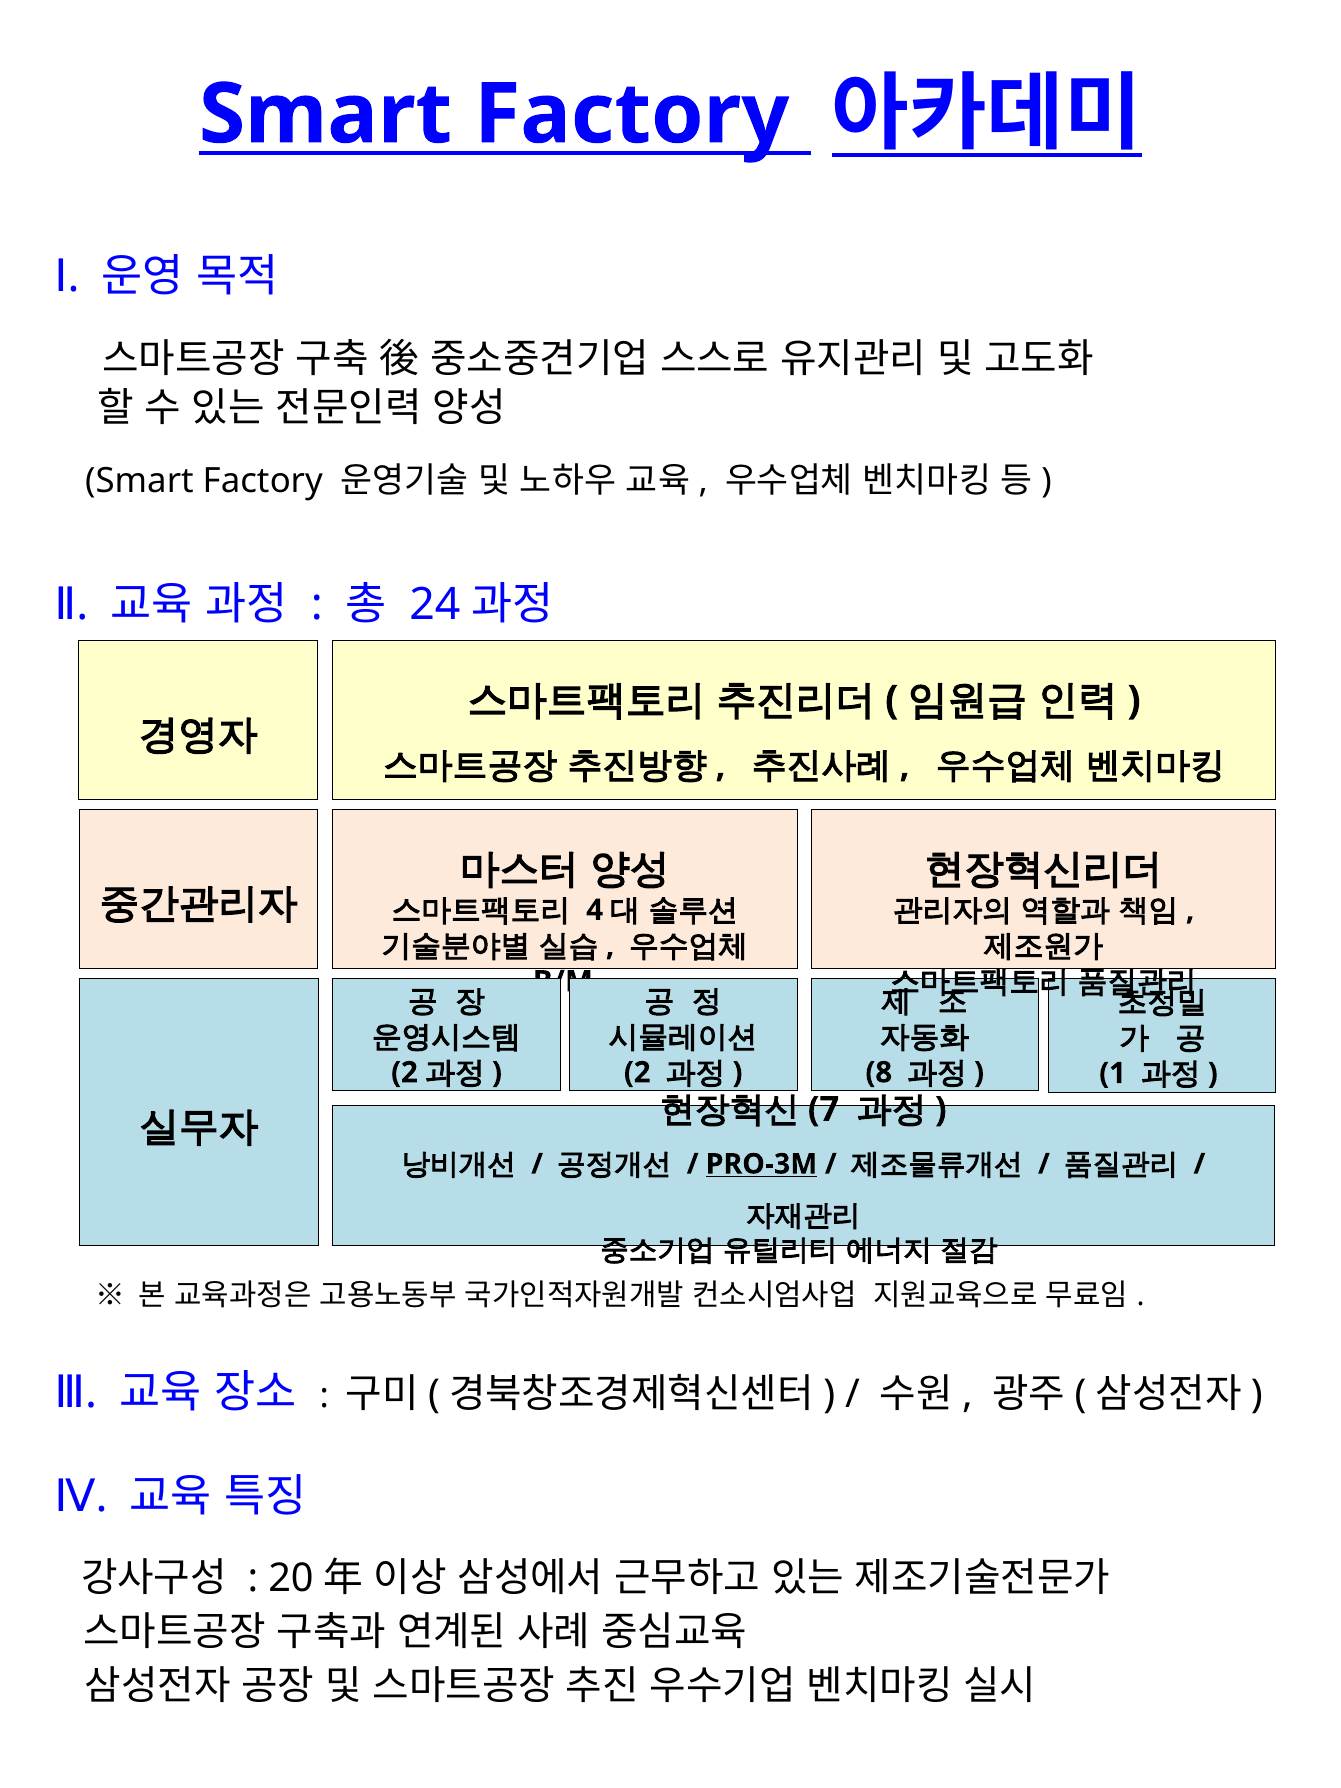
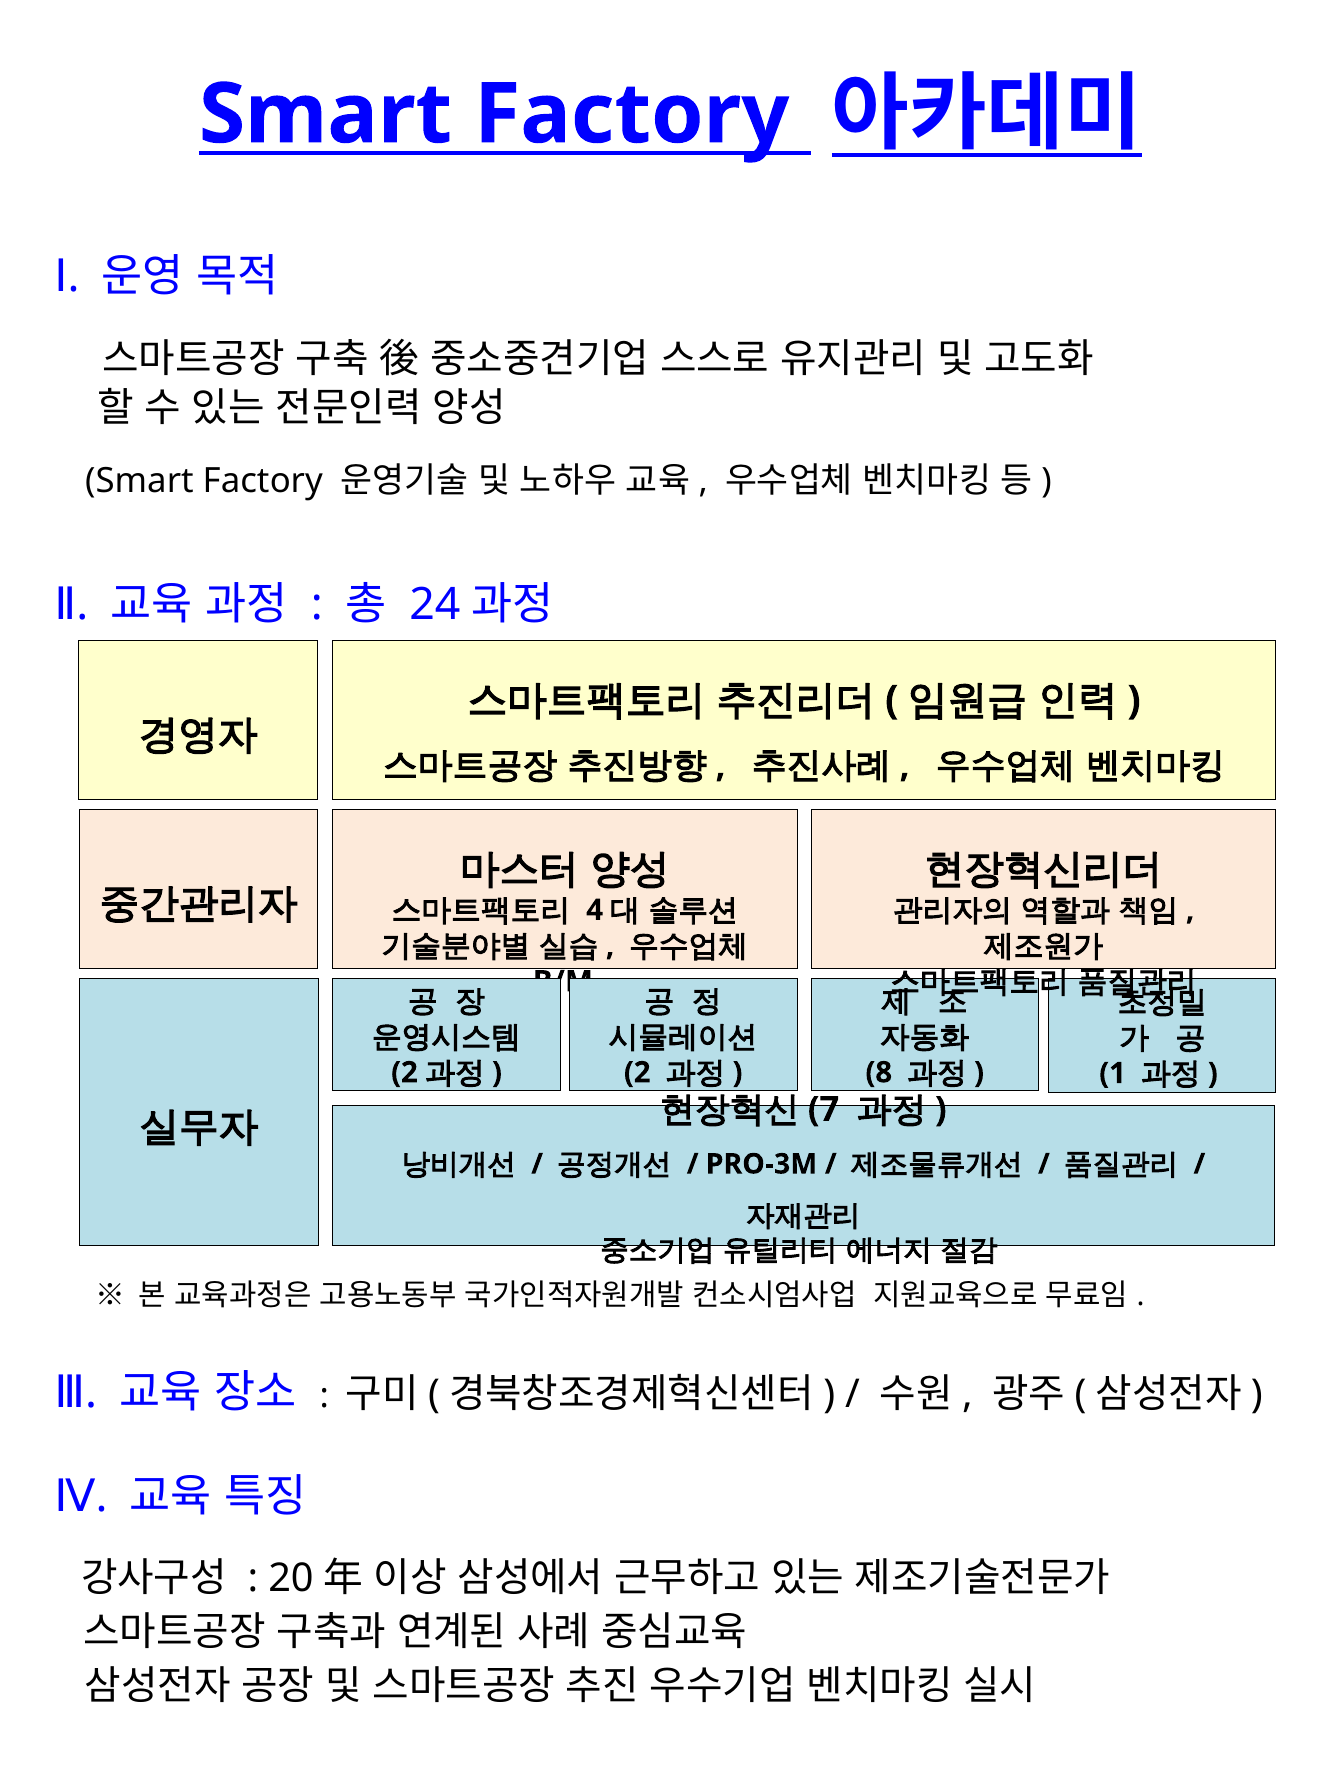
PRO-3M underline: present -> none
